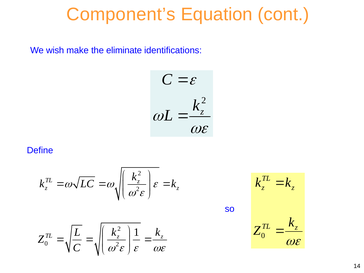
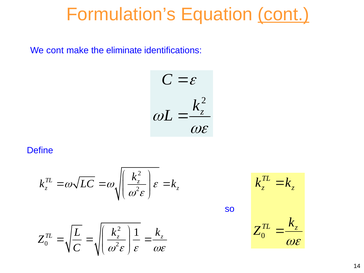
Component’s: Component’s -> Formulation’s
cont at (283, 14) underline: none -> present
We wish: wish -> cont
